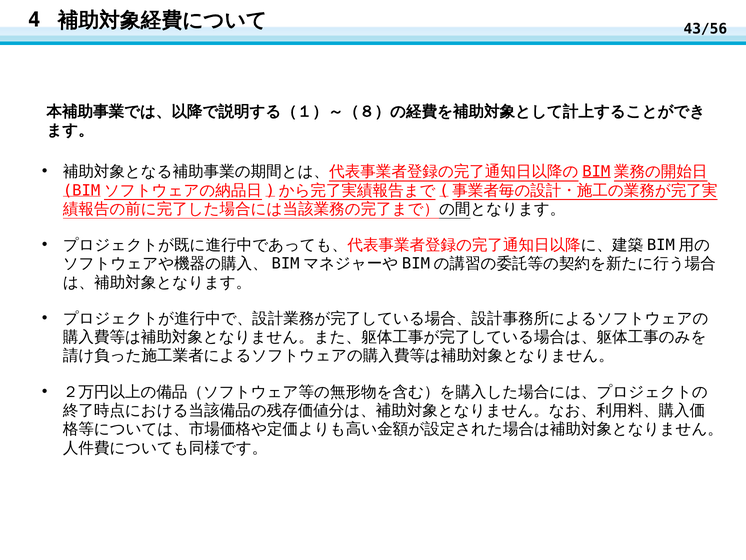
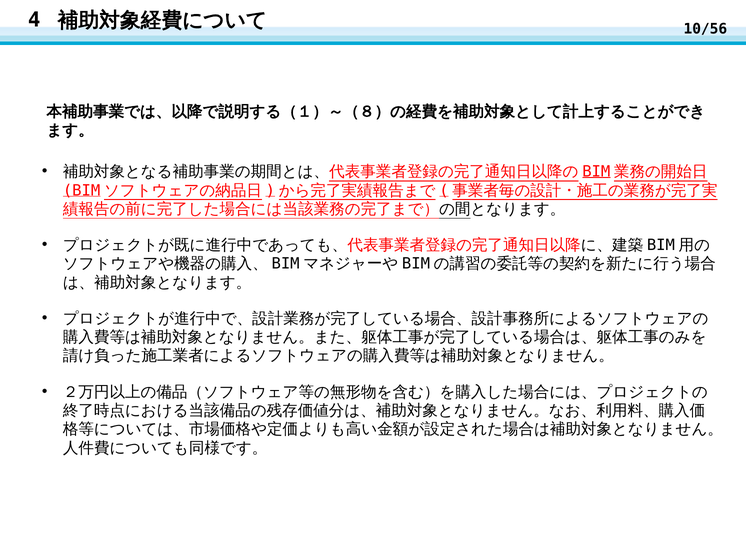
43/56: 43/56 -> 10/56
